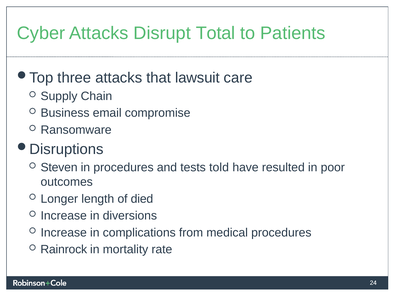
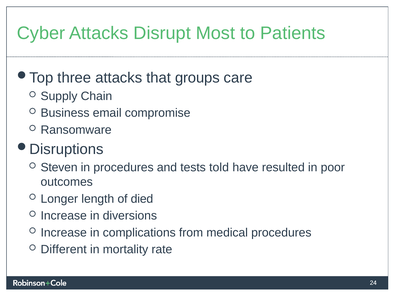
Total: Total -> Most
lawsuit: lawsuit -> groups
Rainrock: Rainrock -> Different
